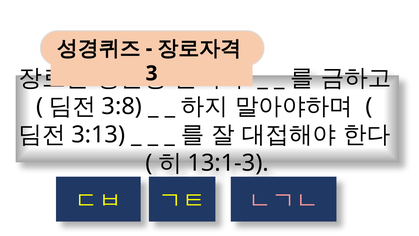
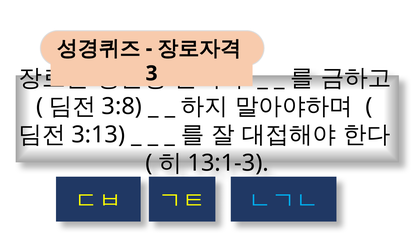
ㄴㄱㄴ colour: pink -> light blue
